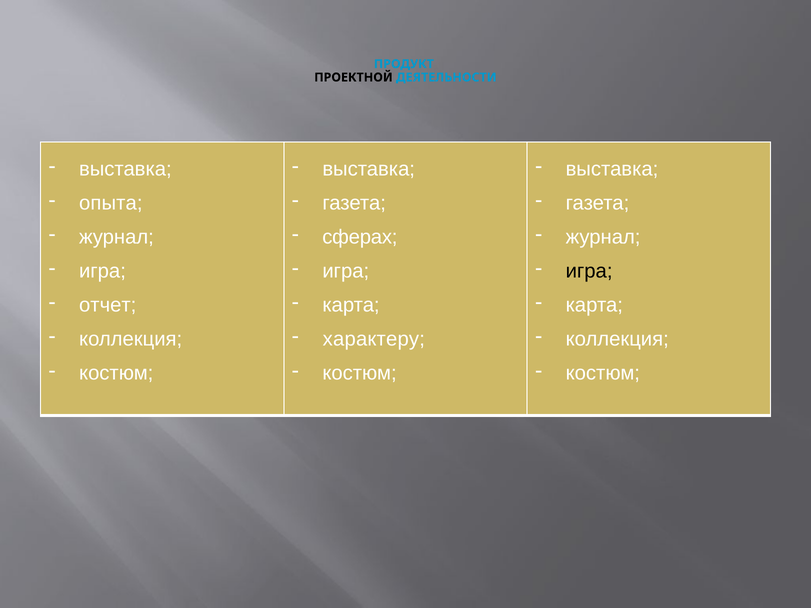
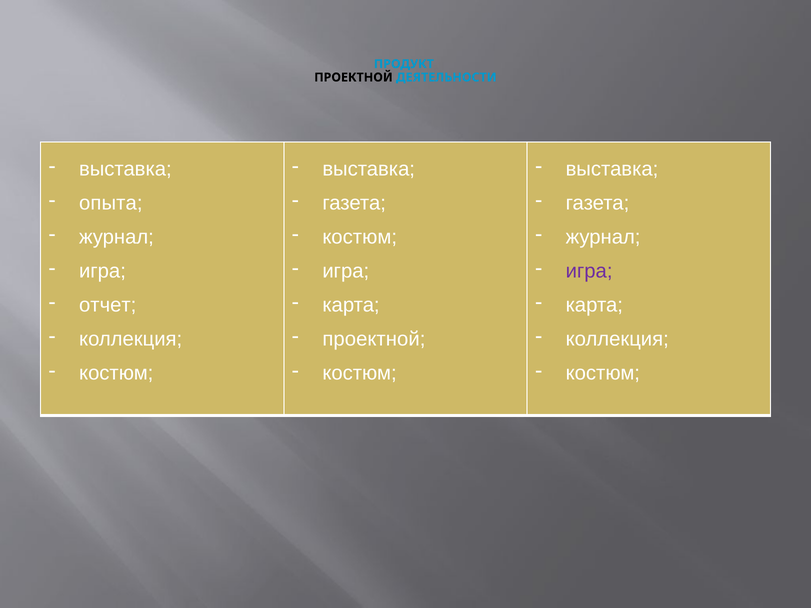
сферах at (360, 237): сферах -> костюм
игра at (589, 271) colour: black -> purple
характеру at (374, 339): характеру -> проектной
